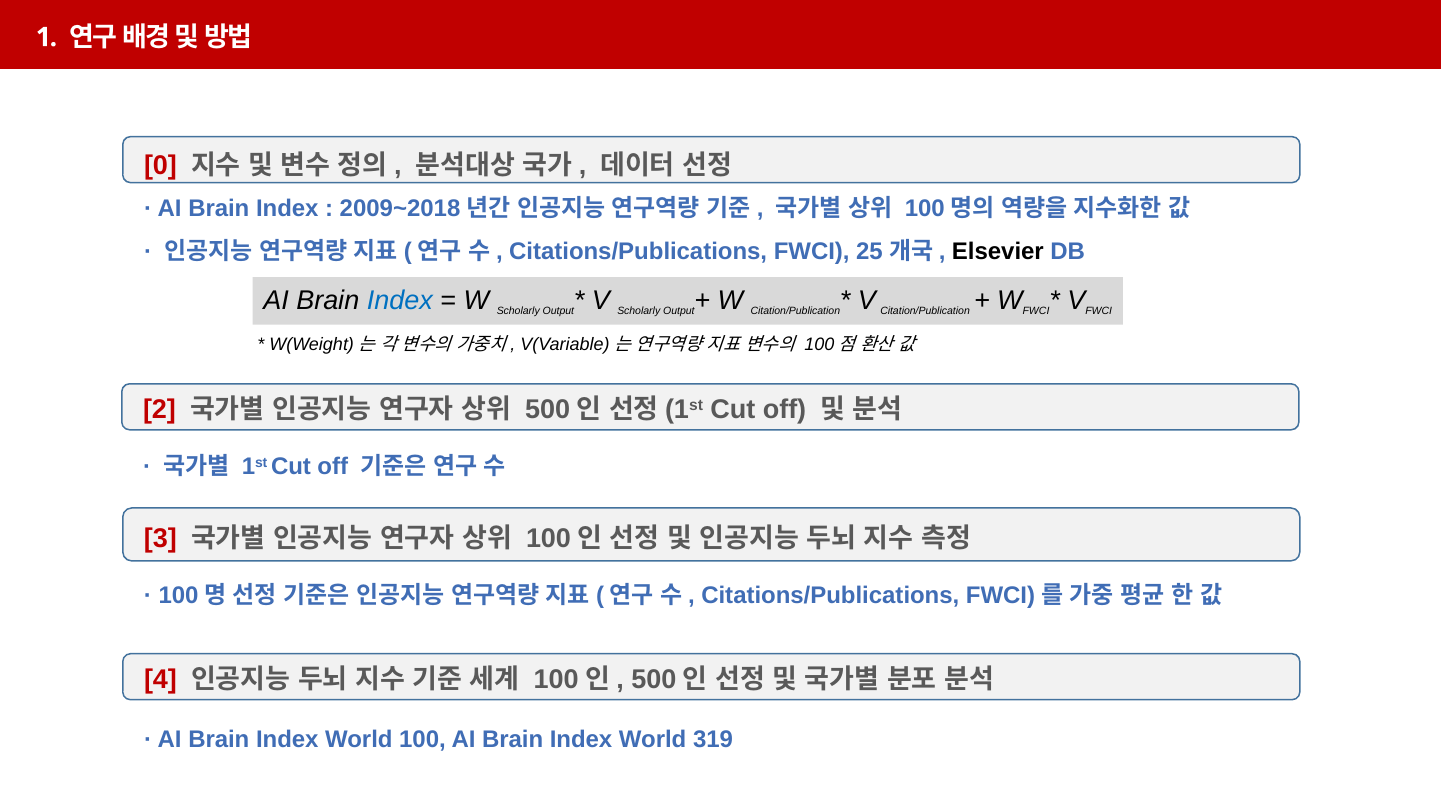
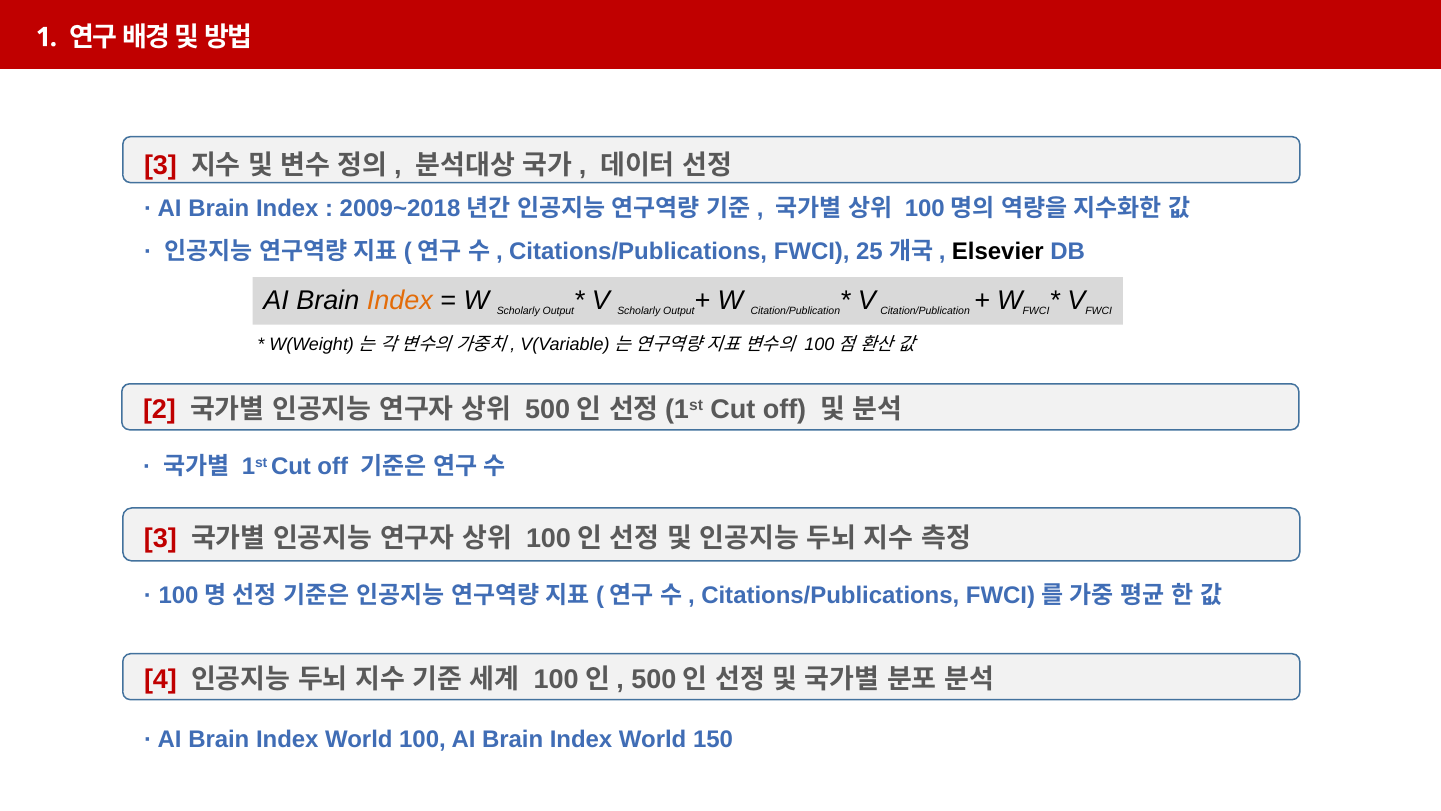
0 at (161, 165): 0 -> 3
Index at (400, 300) colour: blue -> orange
319: 319 -> 150
